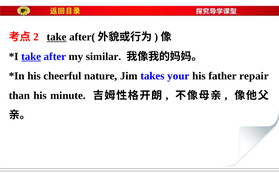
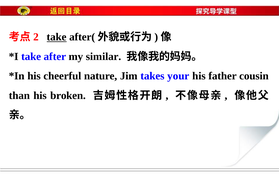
take at (31, 57) underline: present -> none
repair: repair -> cousin
minute: minute -> broken
